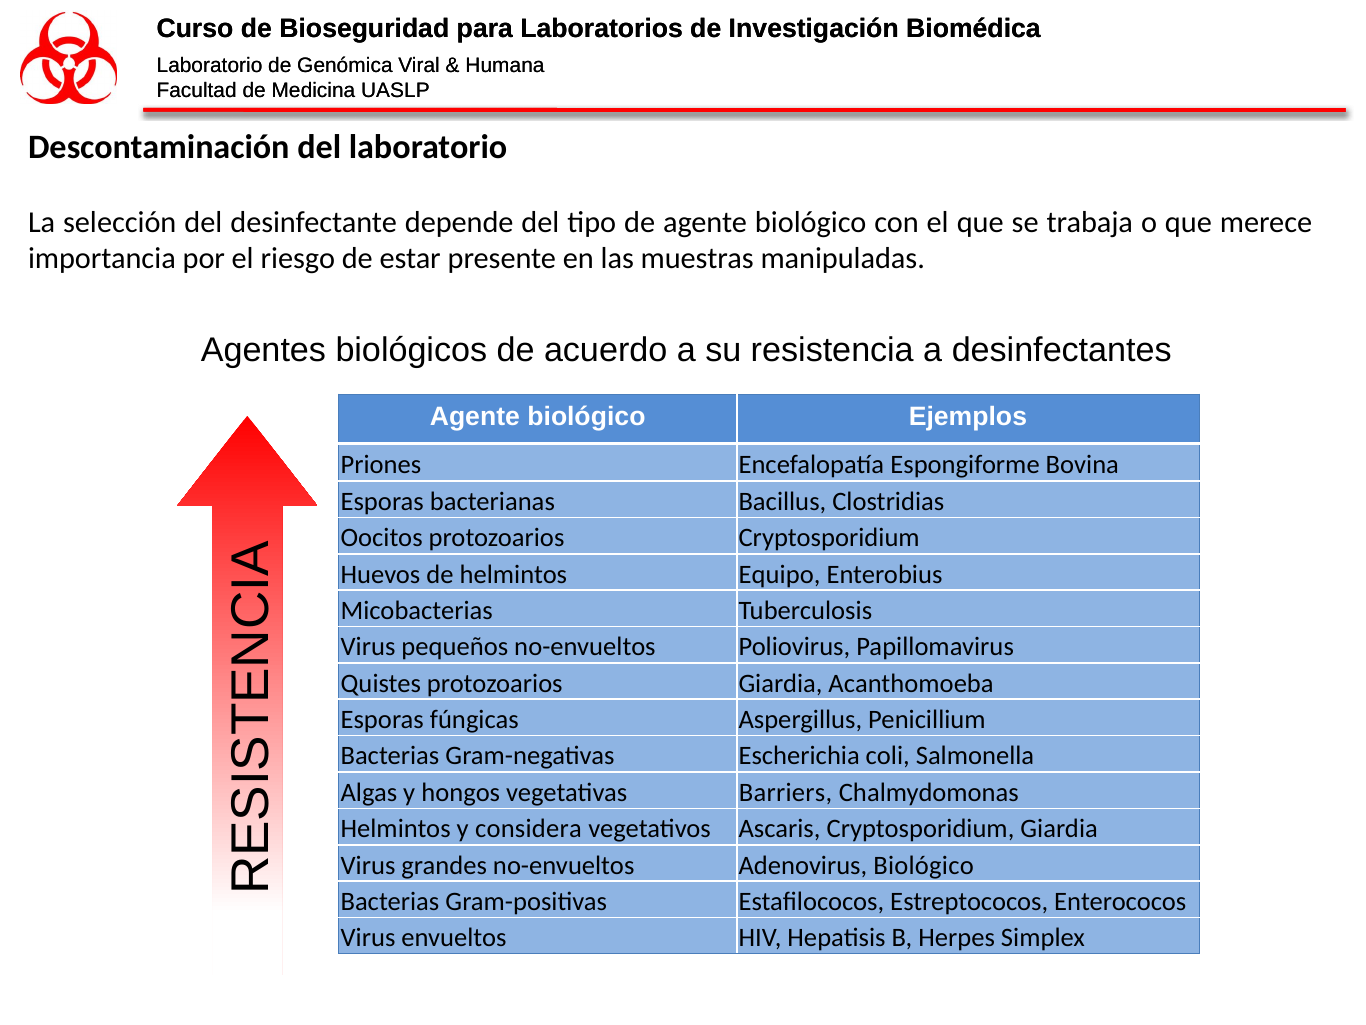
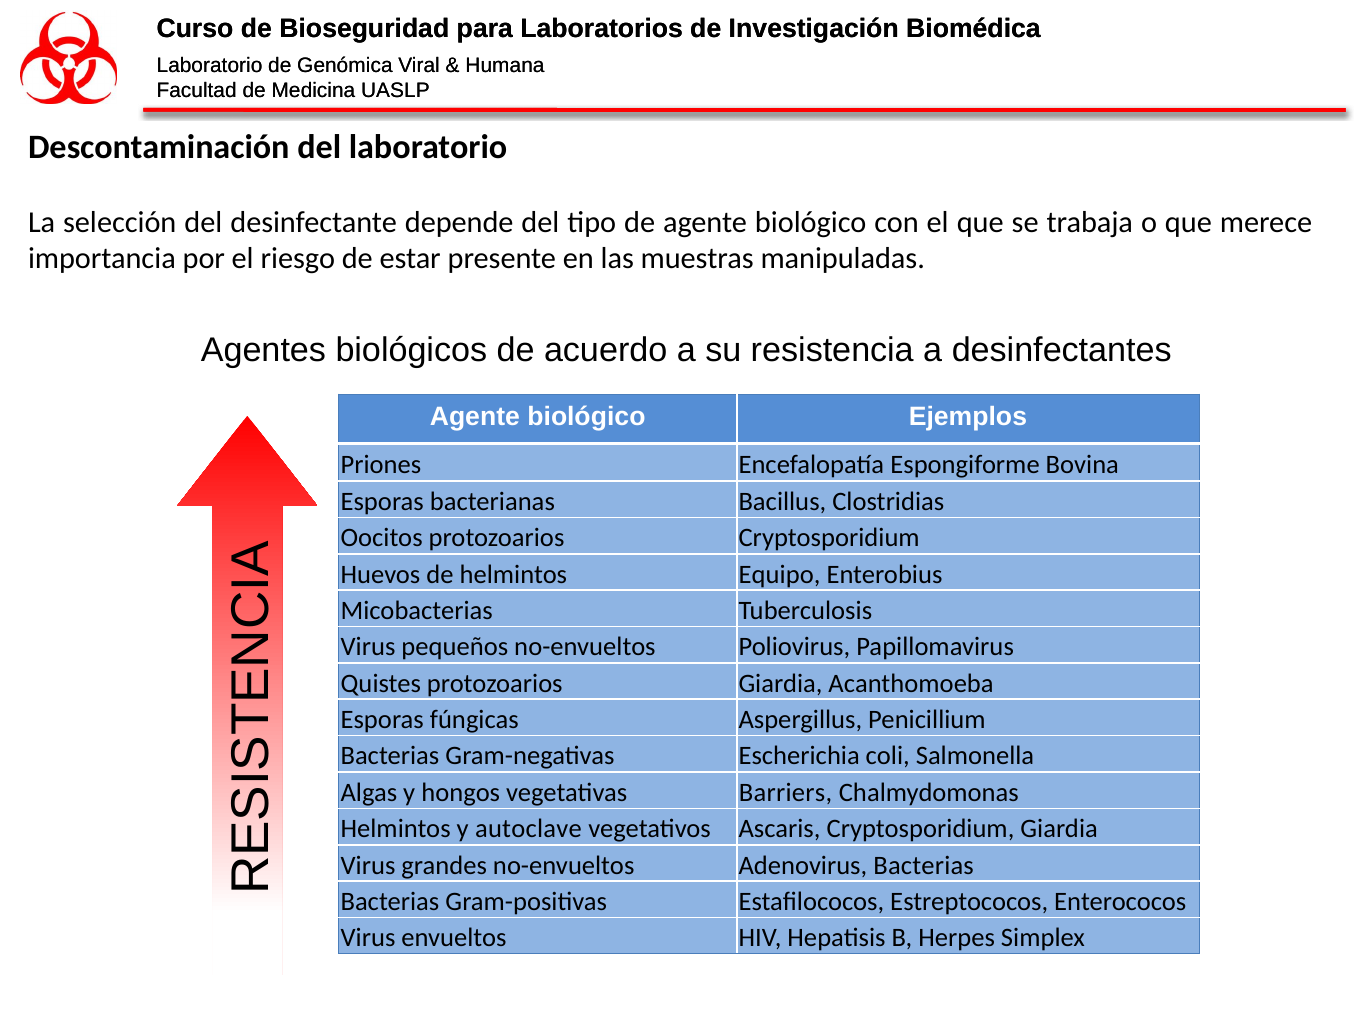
considera: considera -> autoclave
Adenovirus Biológico: Biológico -> Bacterias
